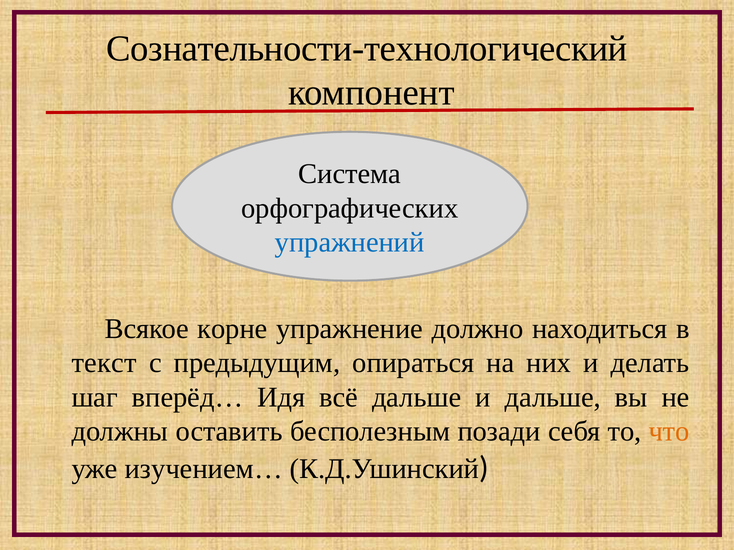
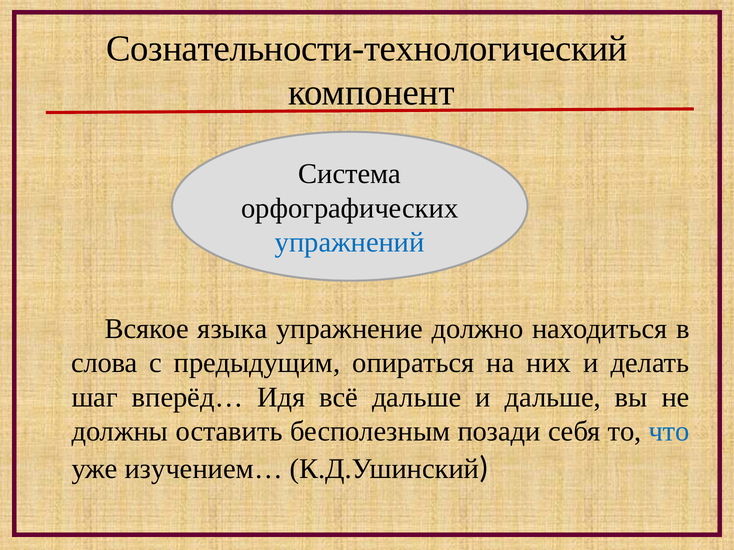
корне: корне -> языка
текст: текст -> слова
что colour: orange -> blue
